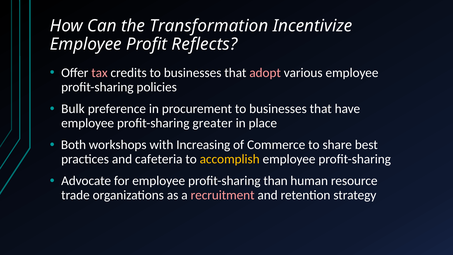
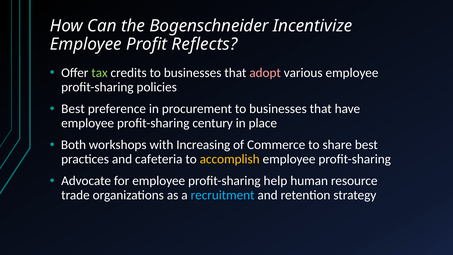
Transformation: Transformation -> Bogenschneider
tax colour: pink -> light green
Bulk at (73, 109): Bulk -> Best
greater: greater -> century
than: than -> help
recruitment colour: pink -> light blue
